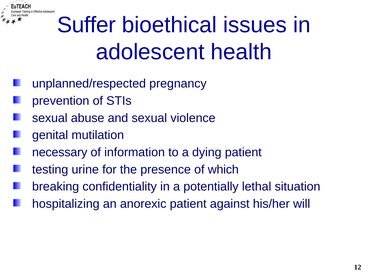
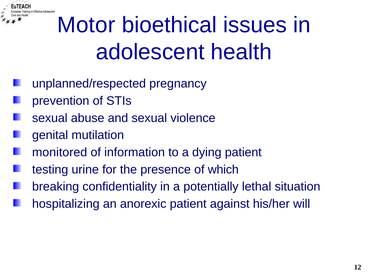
Suffer: Suffer -> Motor
necessary: necessary -> monitored
